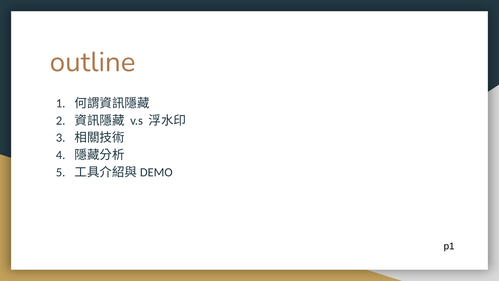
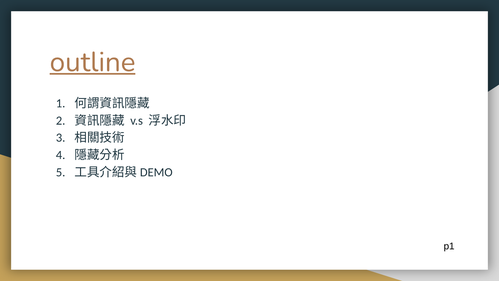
outline underline: none -> present
